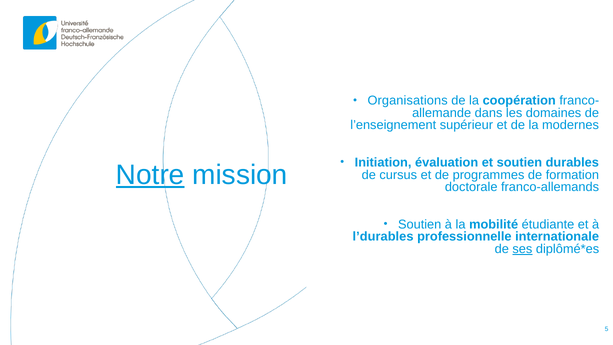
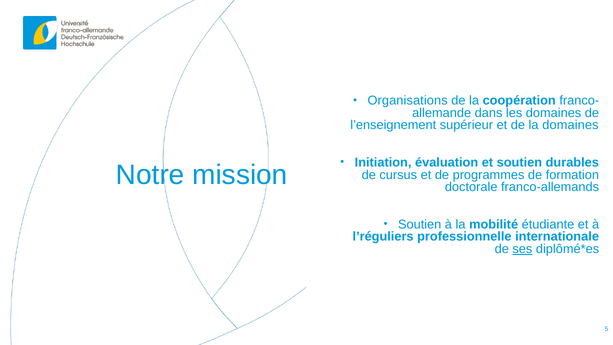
la modernes: modernes -> domaines
Notre underline: present -> none
l’durables: l’durables -> l’réguliers
